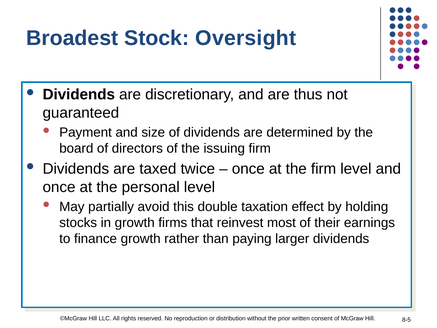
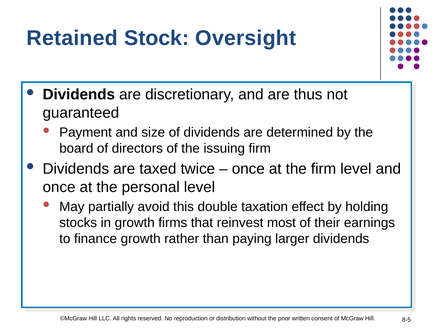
Broadest: Broadest -> Retained
